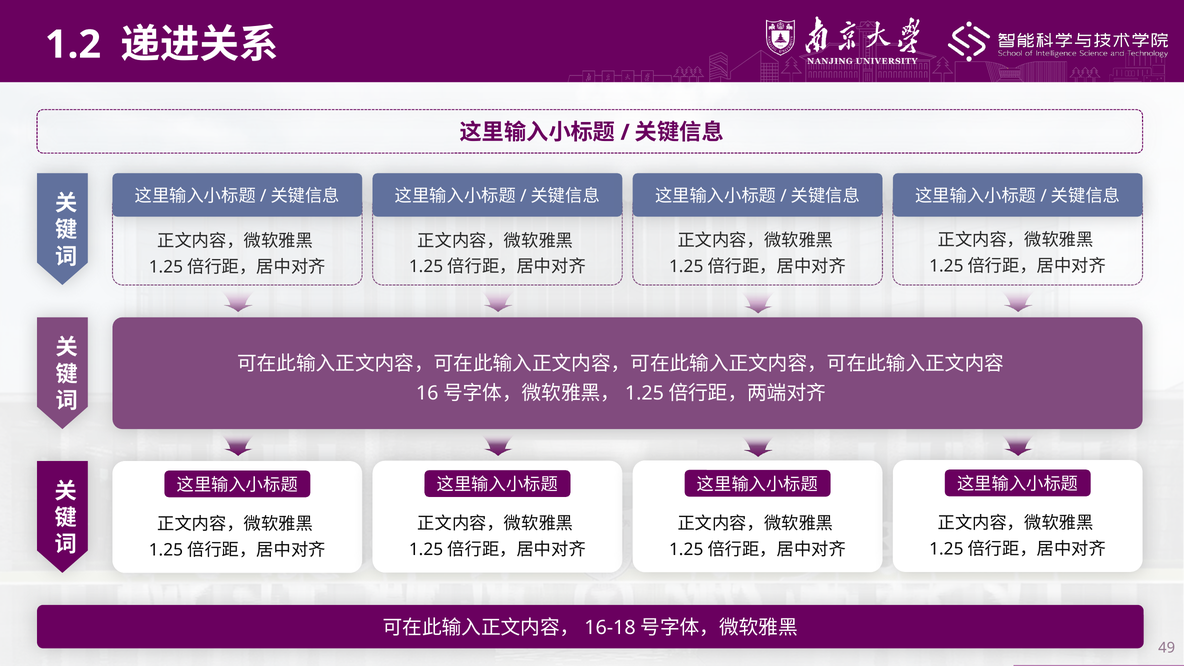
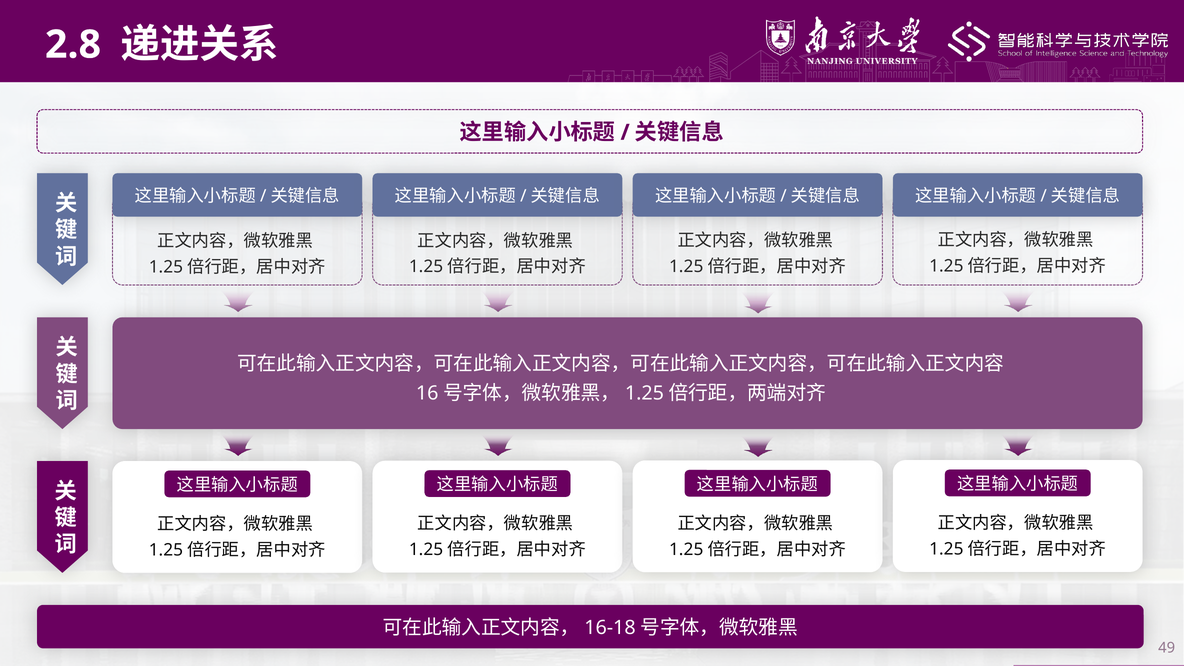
1.2: 1.2 -> 2.8
